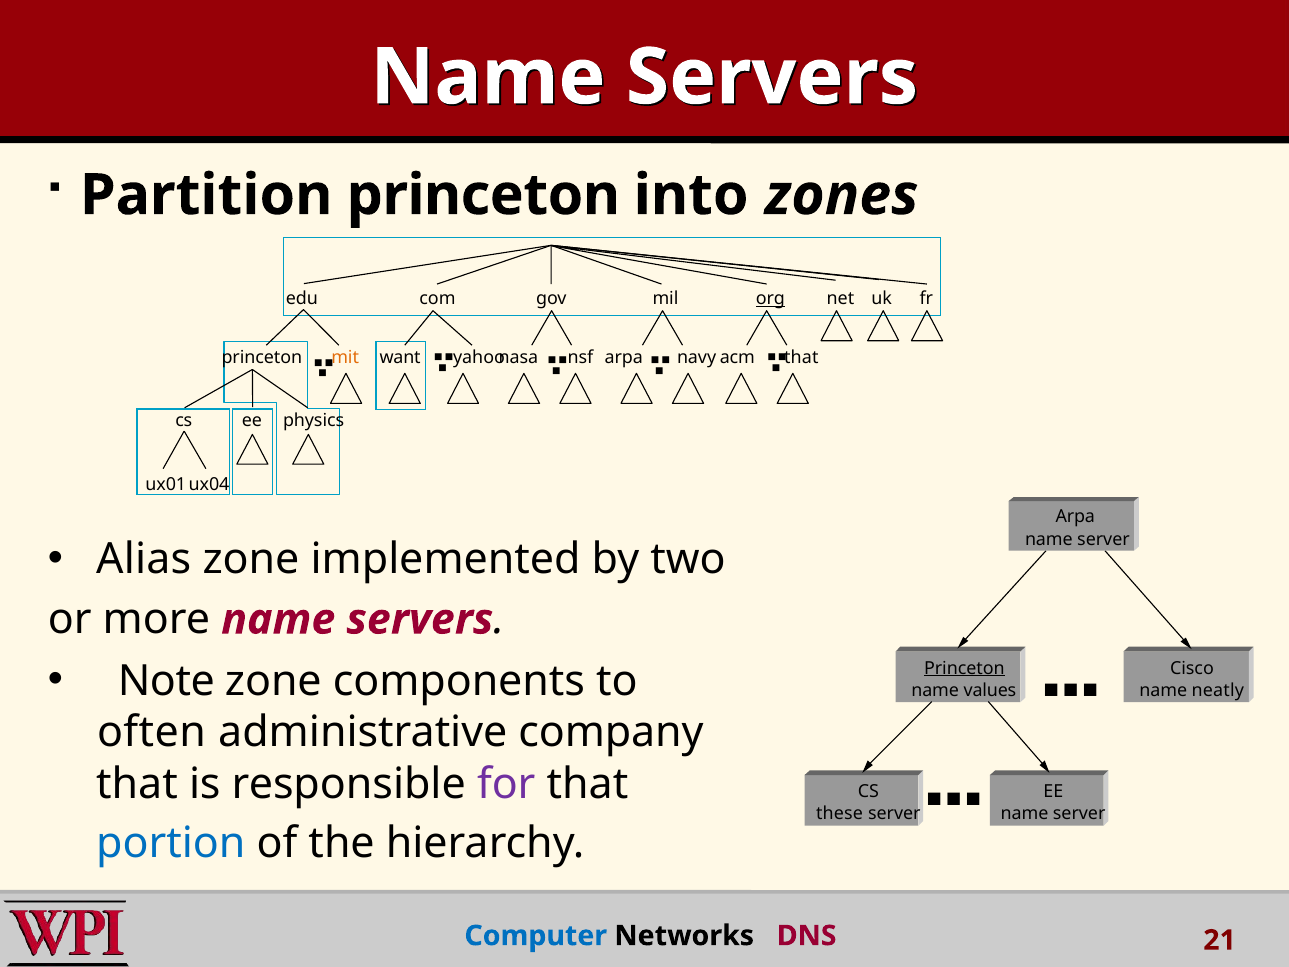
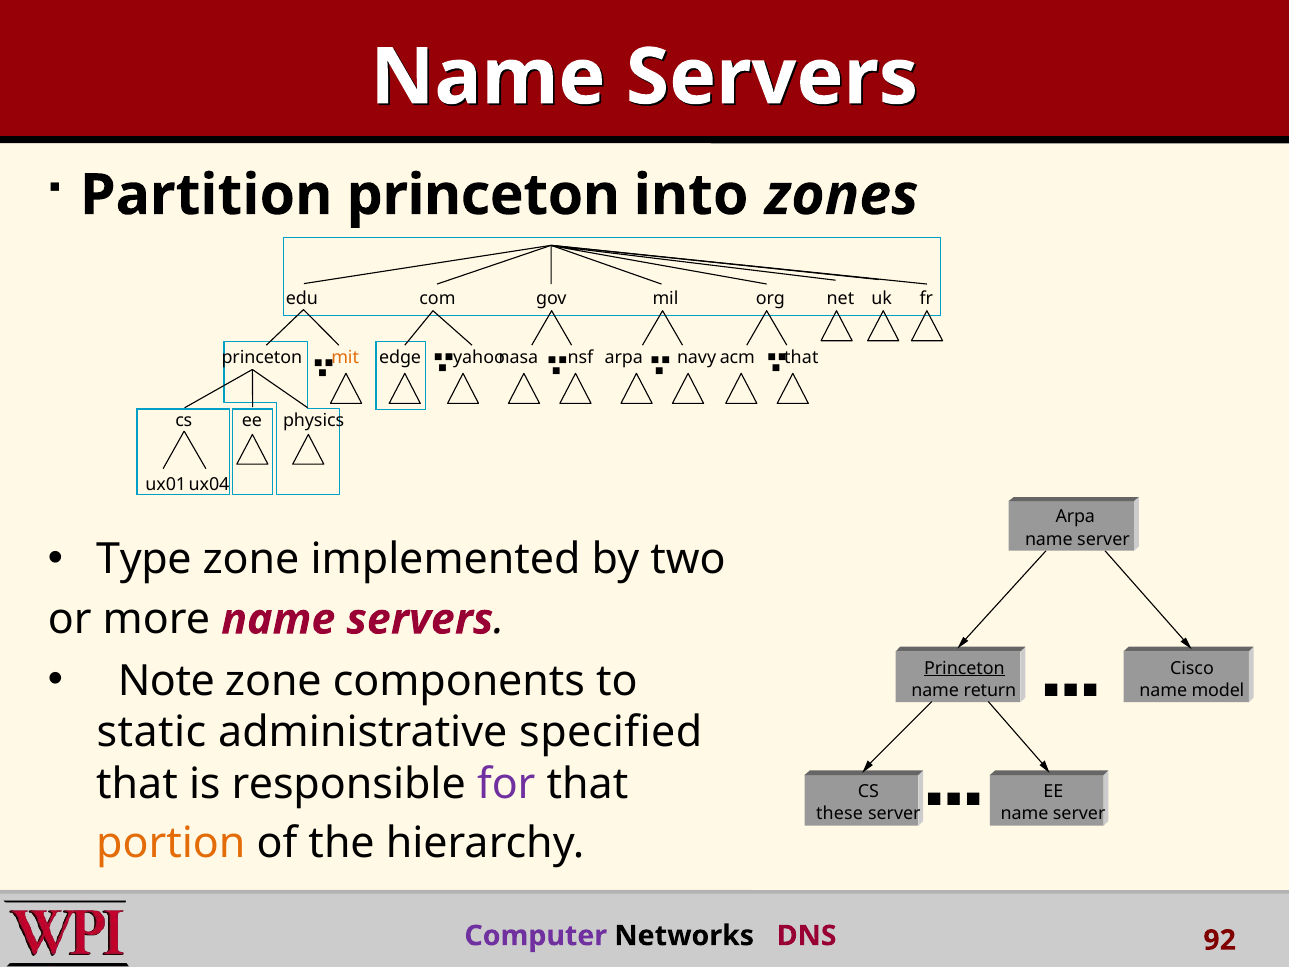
org underline: present -> none
want: want -> edge
Alias: Alias -> Type
values: values -> return
neatly: neatly -> model
often: often -> static
company: company -> specified
portion colour: blue -> orange
Computer colour: blue -> purple
21: 21 -> 92
